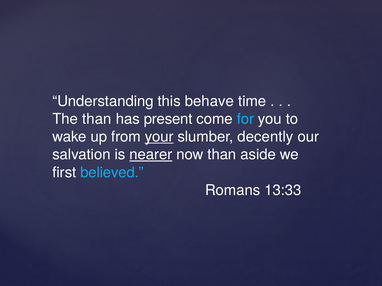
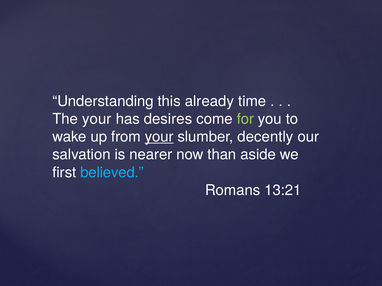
behave: behave -> already
The than: than -> your
present: present -> desires
for colour: light blue -> light green
nearer underline: present -> none
13:33: 13:33 -> 13:21
